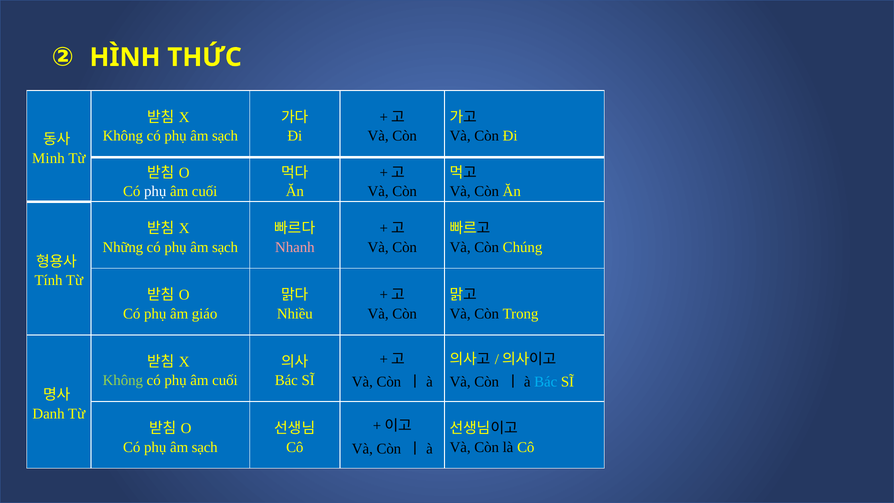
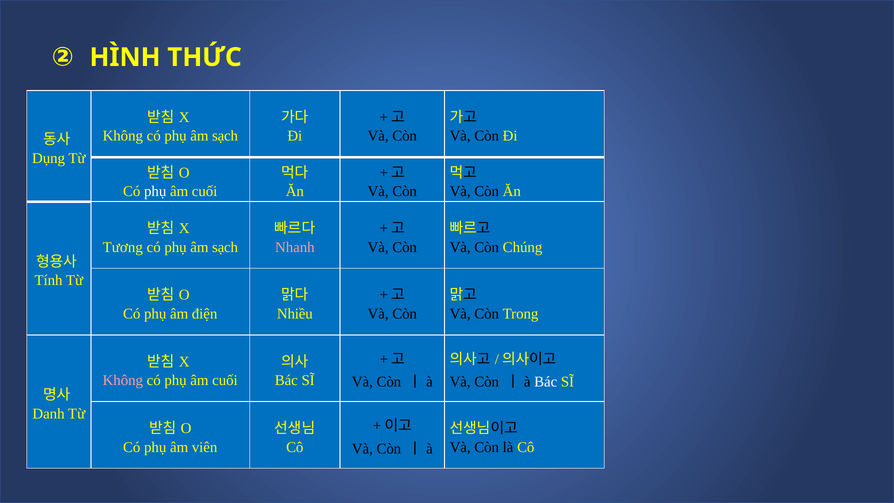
Minh: Minh -> Dụng
Những: Những -> Tương
giáo: giáo -> điện
Không at (123, 380) colour: light green -> pink
Bác at (546, 382) colour: light blue -> white
sạch at (205, 447): sạch -> viên
